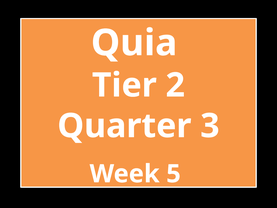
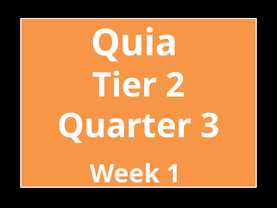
5: 5 -> 1
